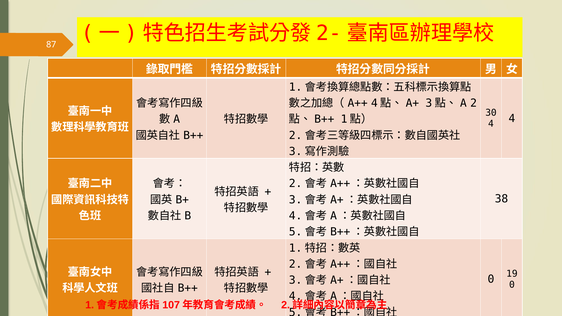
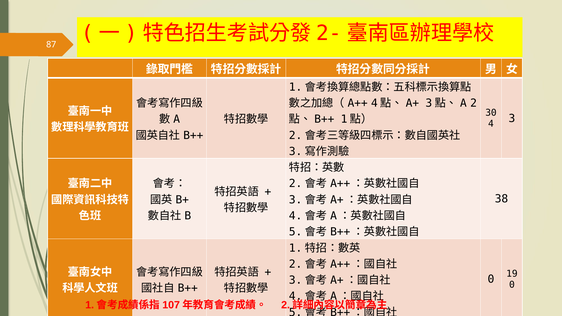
4 at (512, 118): 4 -> 3
